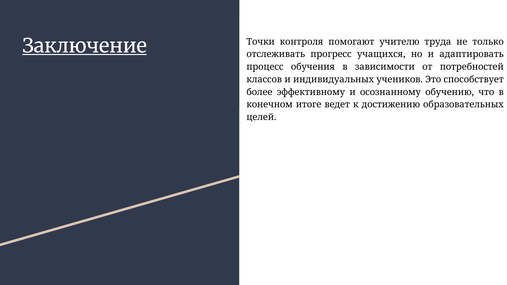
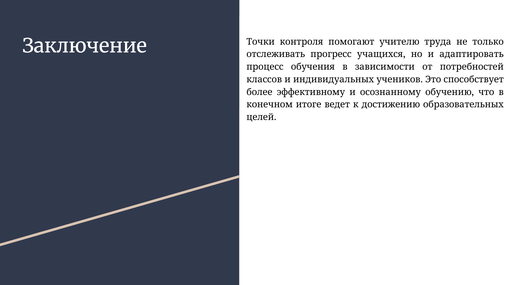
Заключение underline: present -> none
